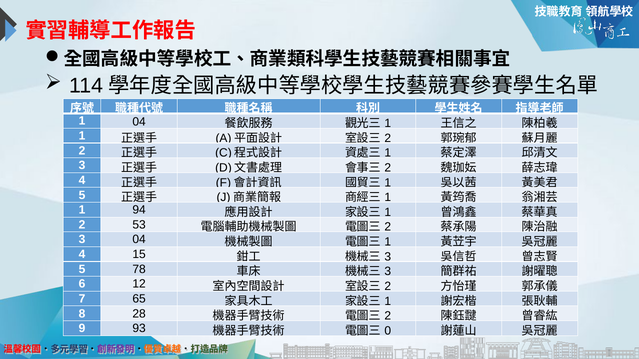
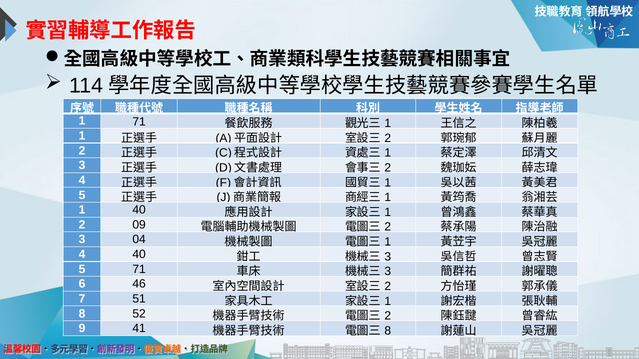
1 04: 04 -> 71
1 94: 94 -> 40
53: 53 -> 09
4 15: 15 -> 40
5 78: 78 -> 71
12: 12 -> 46
65: 65 -> 51
28: 28 -> 52
93: 93 -> 41
0 at (388, 331): 0 -> 8
